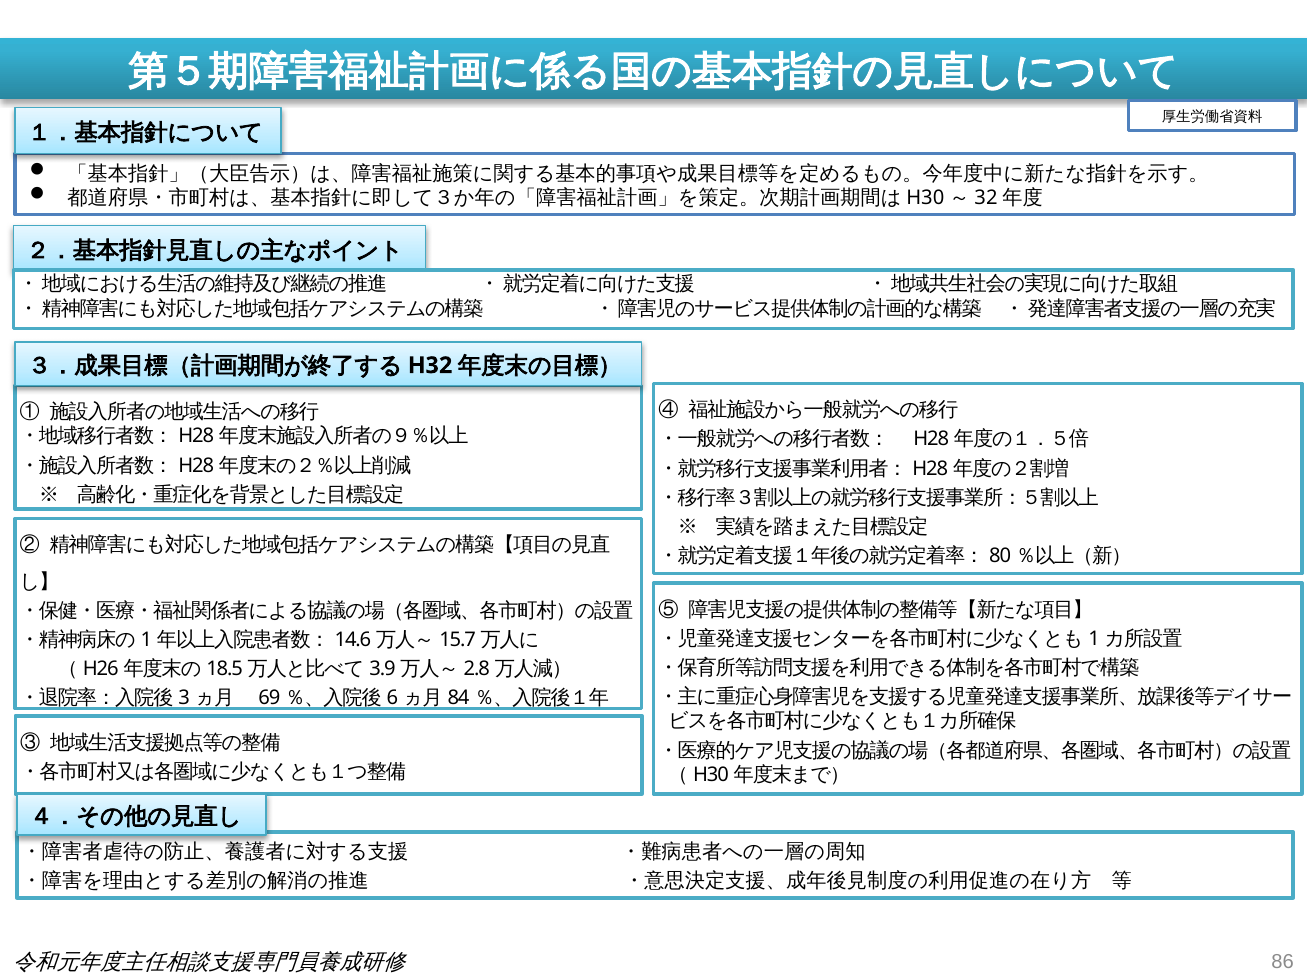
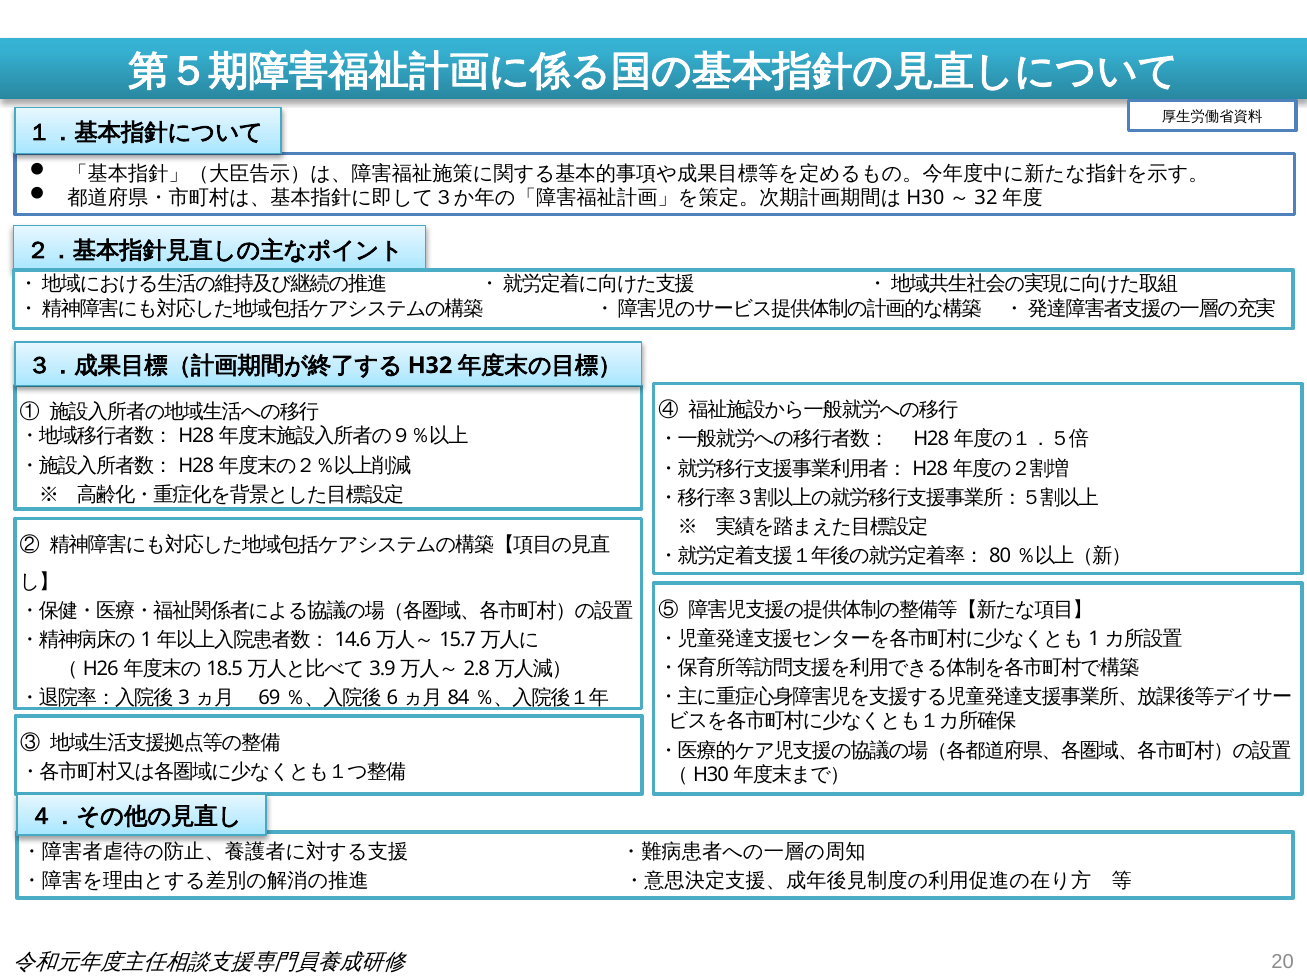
86: 86 -> 20
